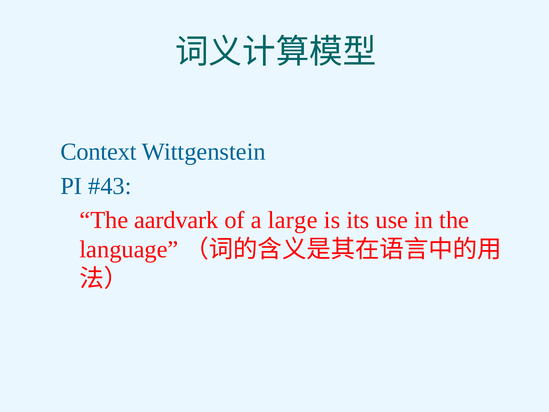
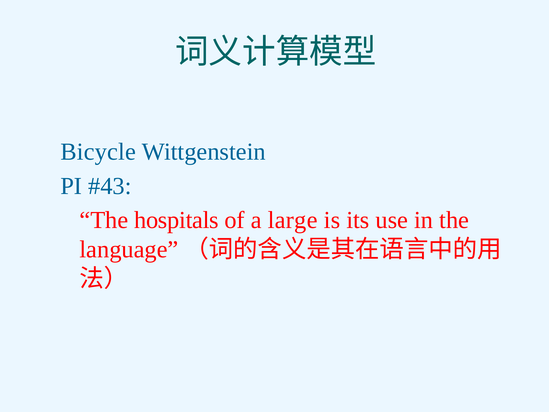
Context: Context -> Bicycle
aardvark: aardvark -> hospitals
